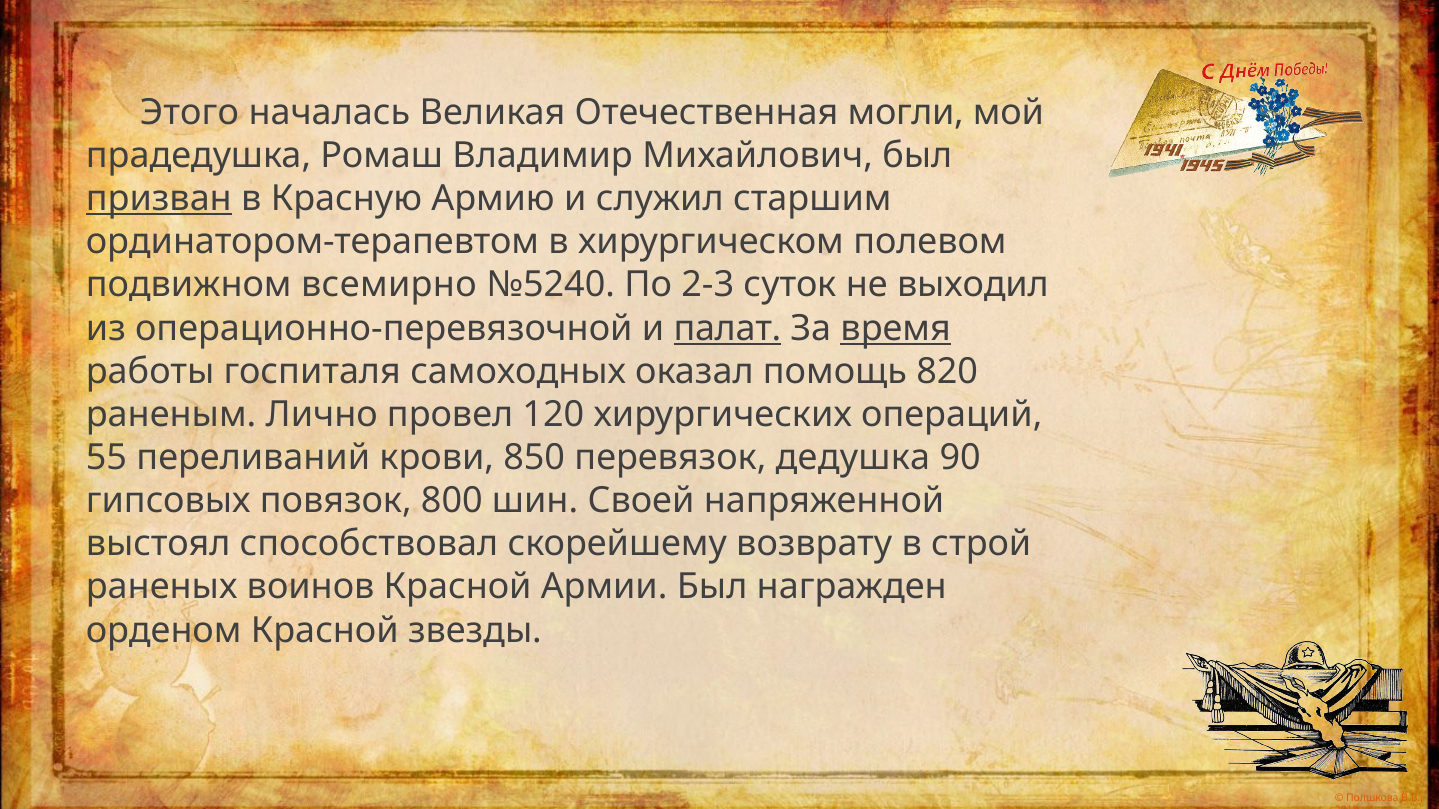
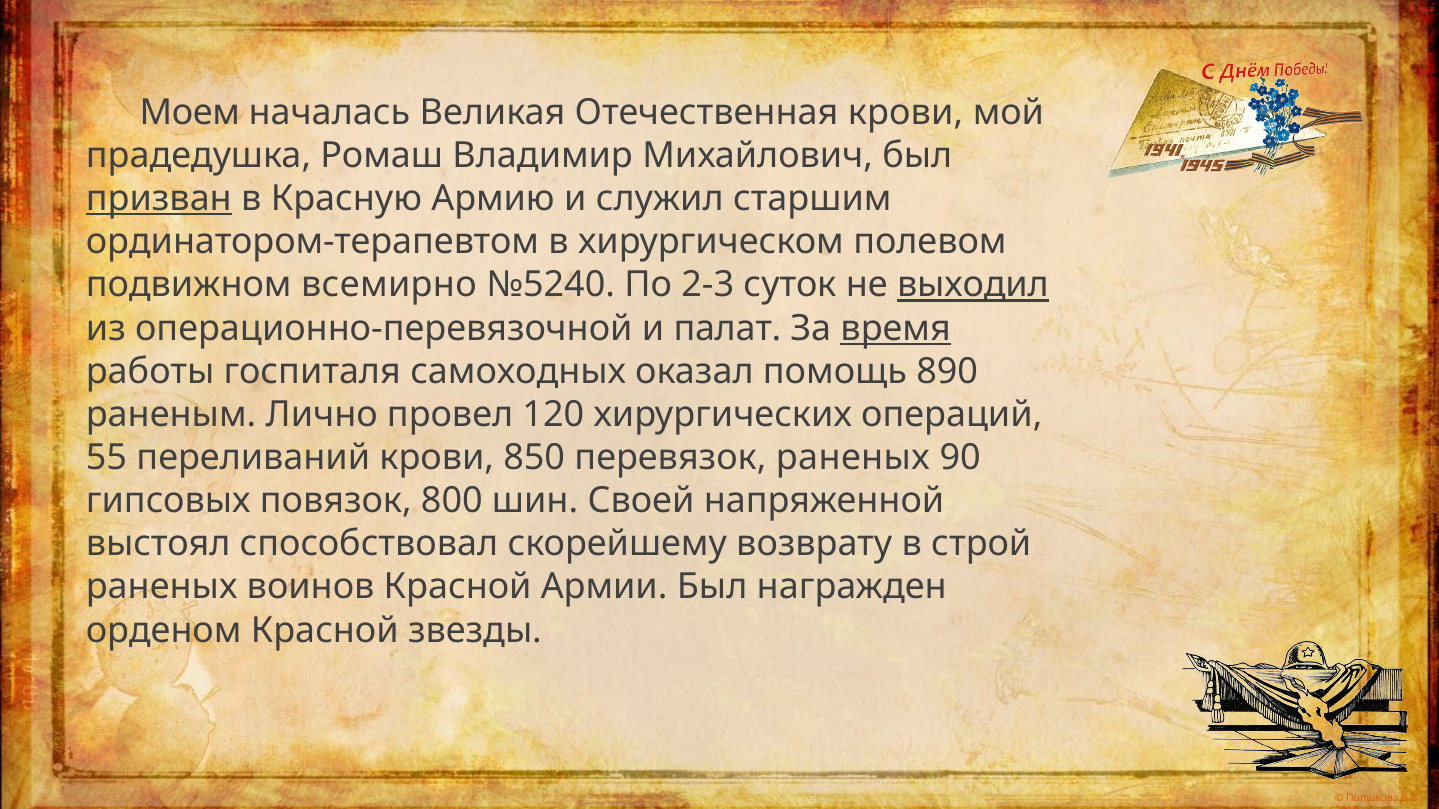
Этого: Этого -> Моем
Отечественная могли: могли -> крови
выходил underline: none -> present
палат underline: present -> none
820: 820 -> 890
перевязок дедушка: дедушка -> раненых
